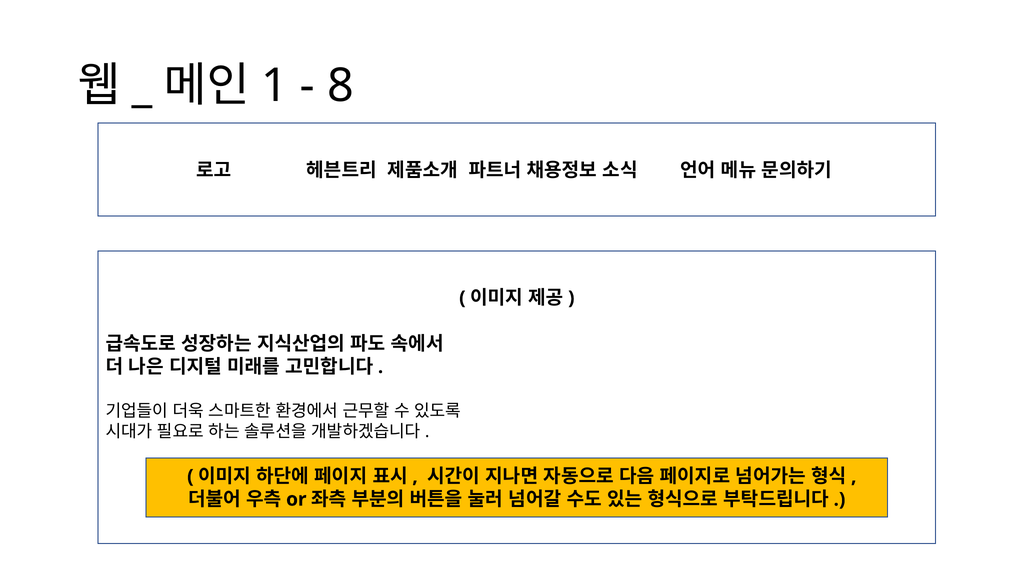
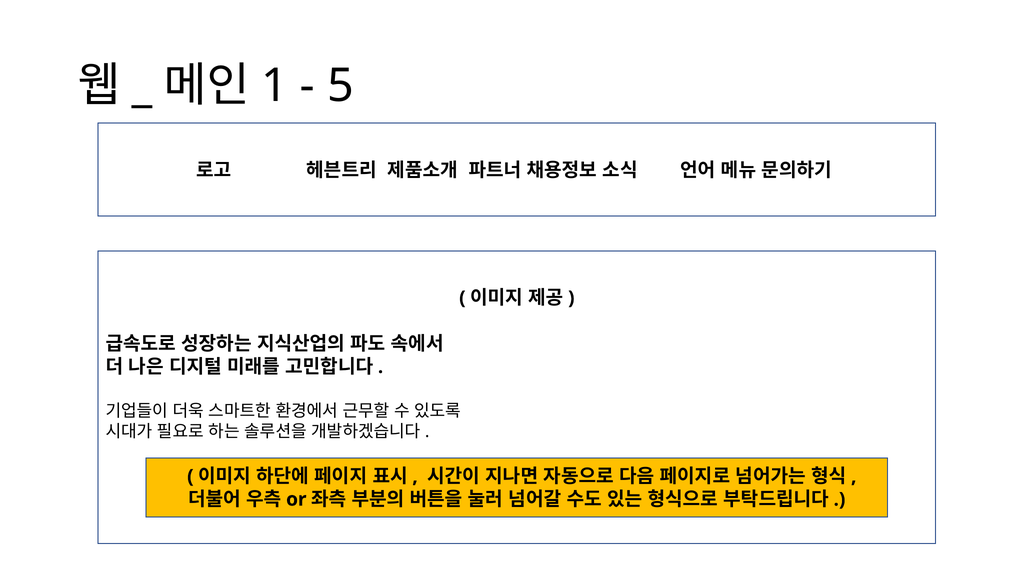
8: 8 -> 5
